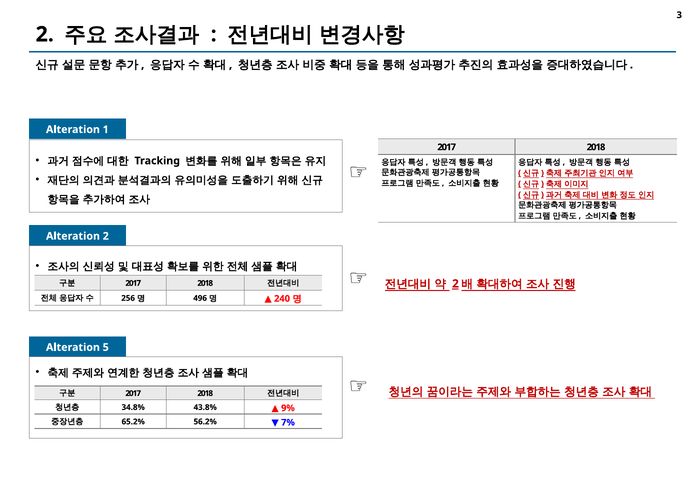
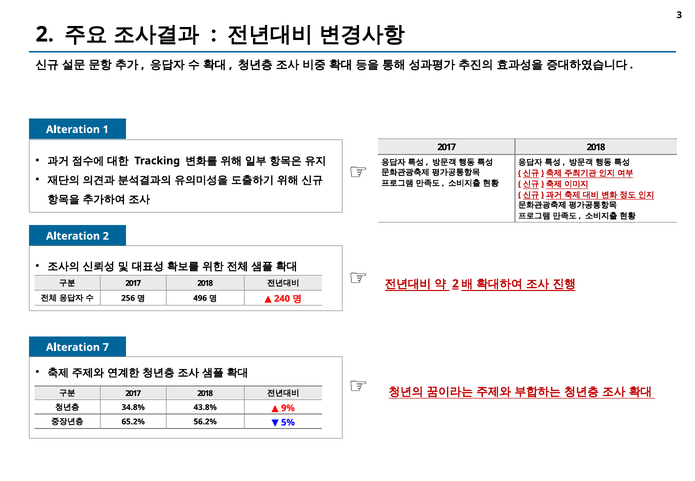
5: 5 -> 7
7%: 7% -> 5%
